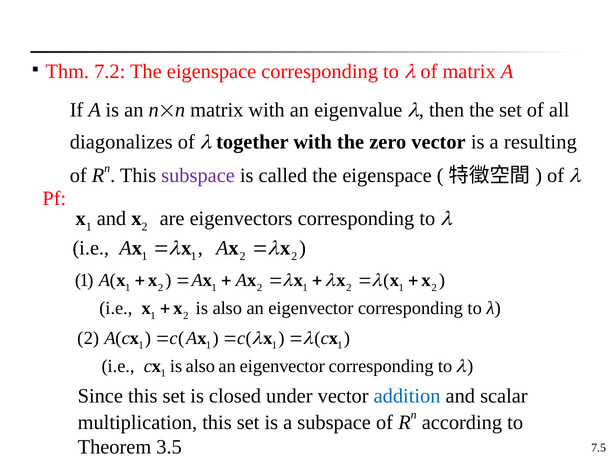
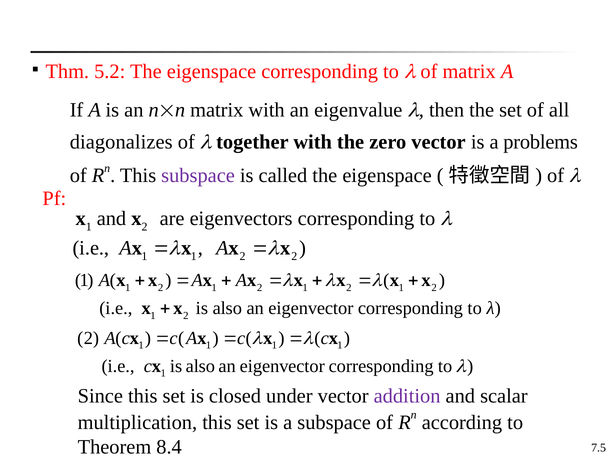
7.2: 7.2 -> 5.2
resulting: resulting -> problems
addition colour: blue -> purple
3.5: 3.5 -> 8.4
